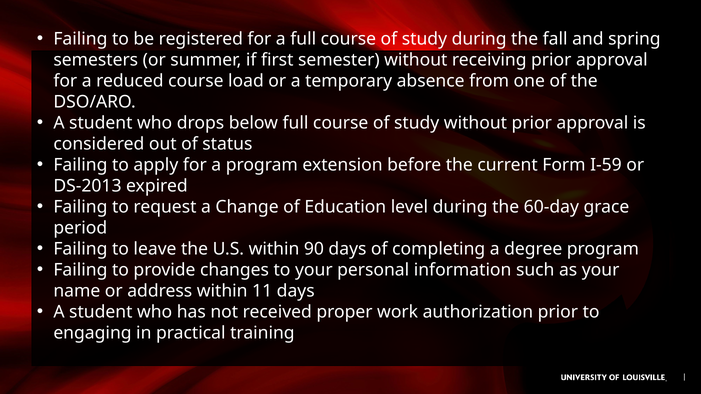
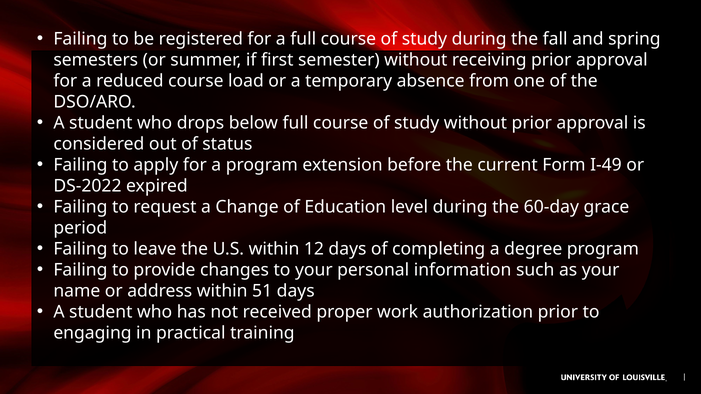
I-59: I-59 -> I-49
DS-2013: DS-2013 -> DS-2022
90: 90 -> 12
11: 11 -> 51
